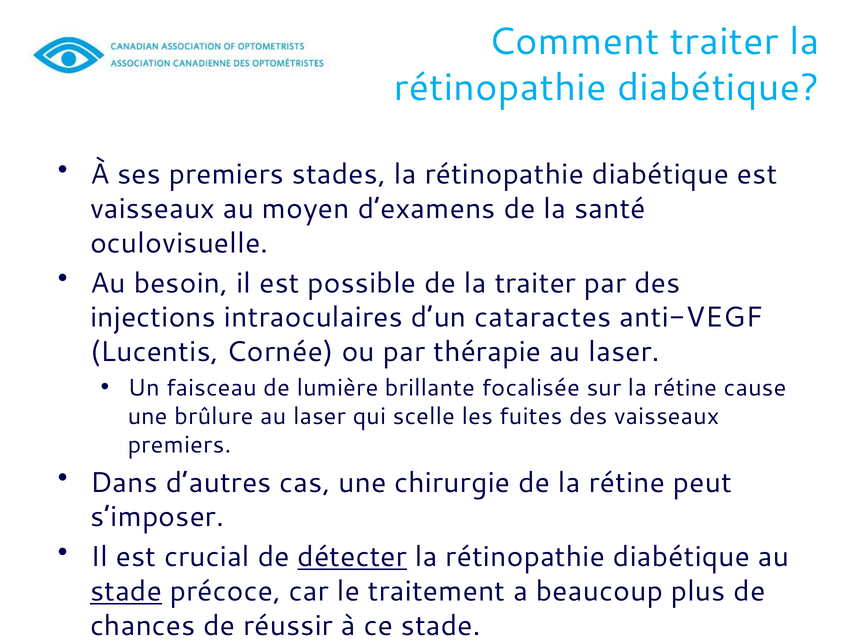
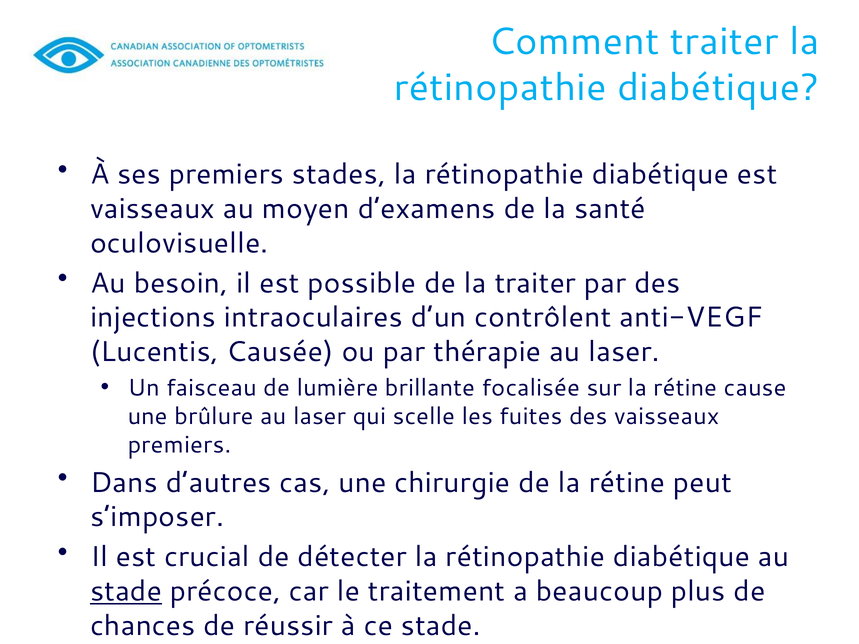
cataractes: cataractes -> contrôlent
Cornée: Cornée -> Causée
détecter underline: present -> none
